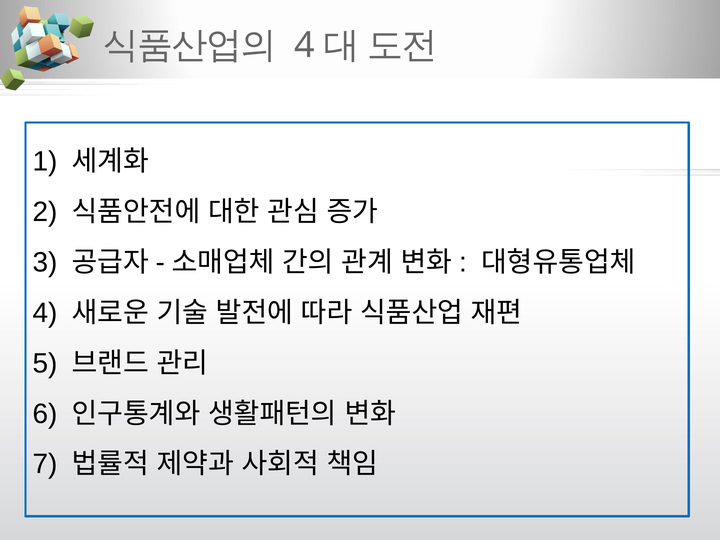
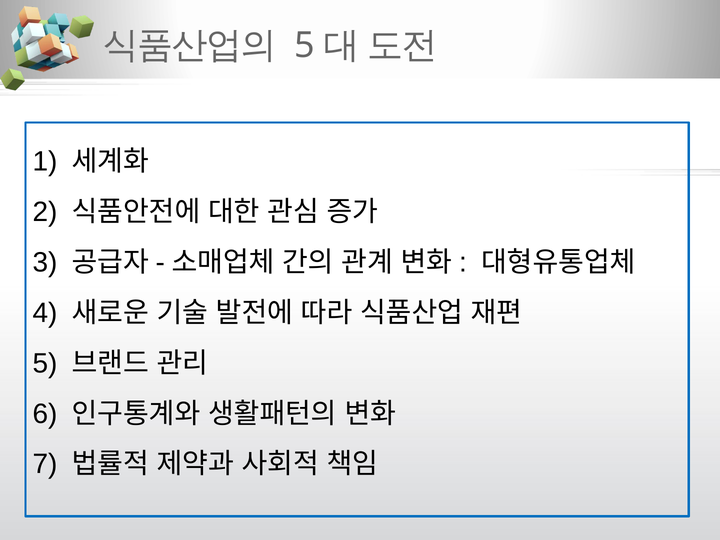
4 at (305, 45): 4 -> 5
